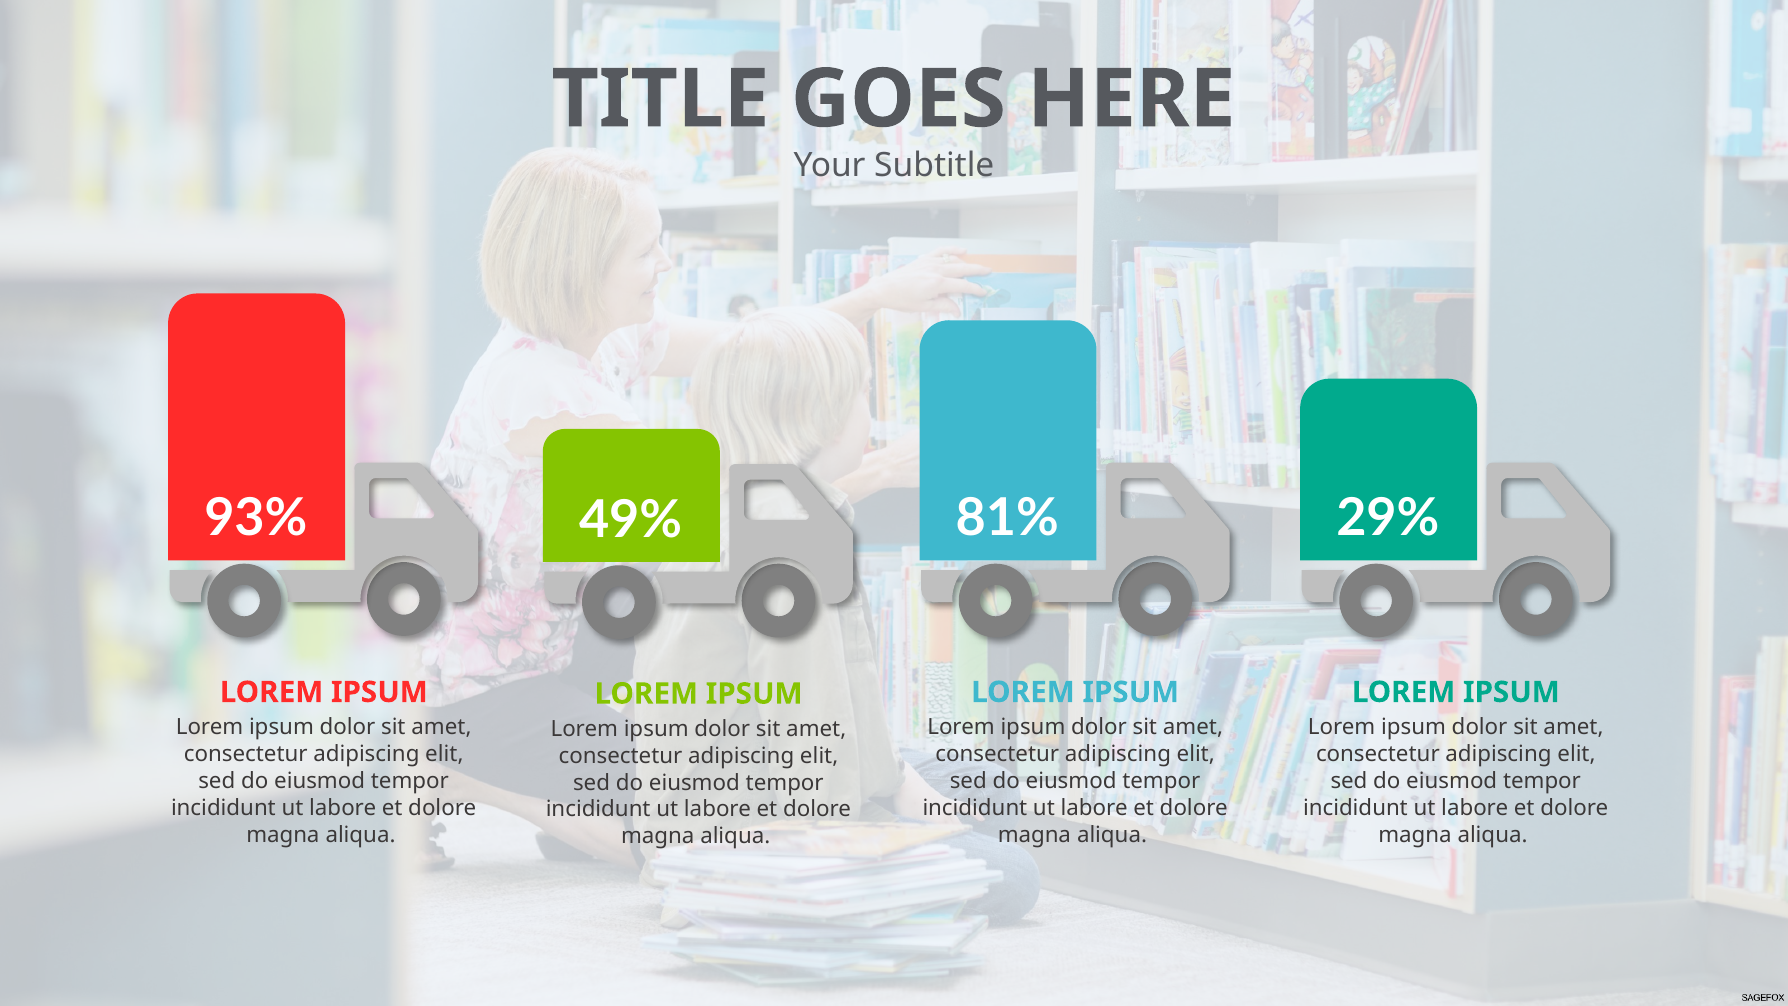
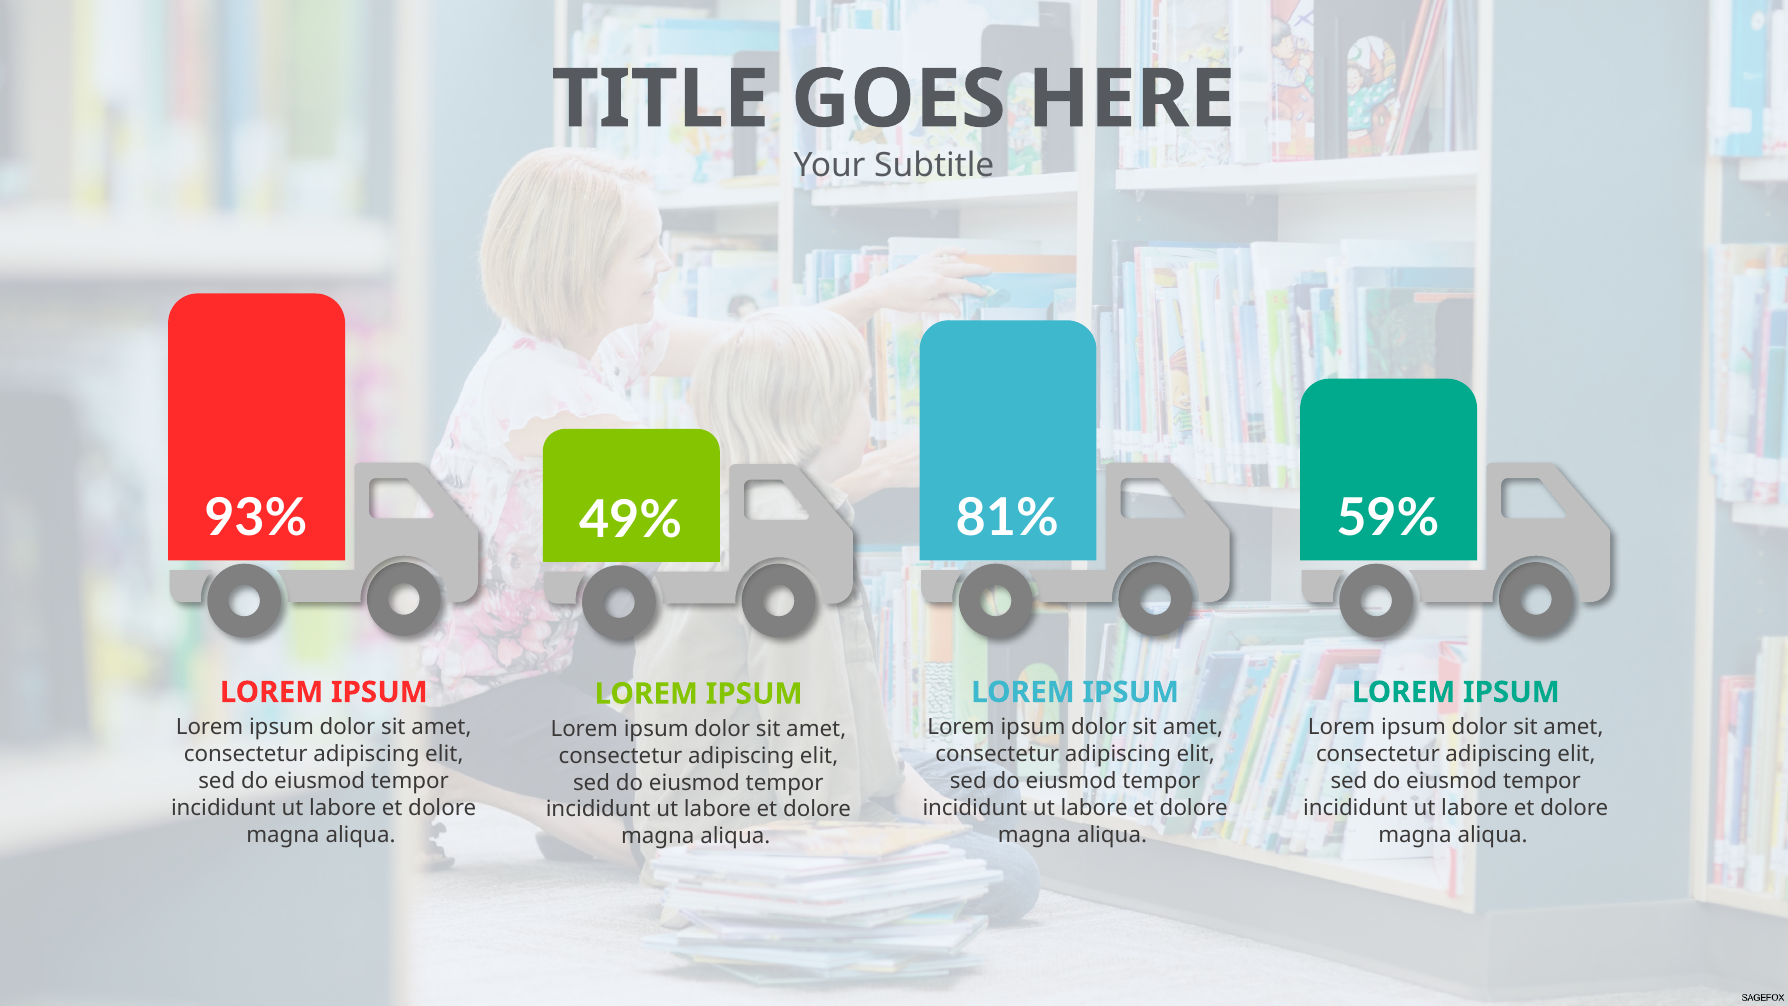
29%: 29% -> 59%
